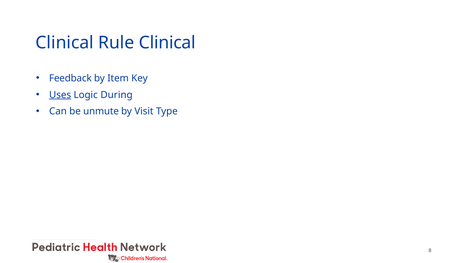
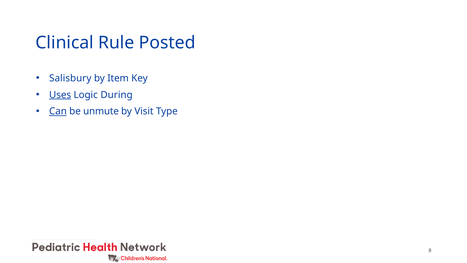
Rule Clinical: Clinical -> Posted
Feedback: Feedback -> Salisbury
Can underline: none -> present
